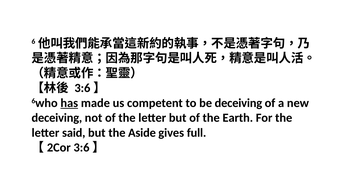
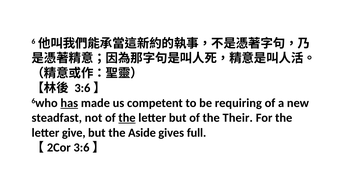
be deceiving: deceiving -> requiring
deceiving at (57, 117): deceiving -> steadfast
the at (127, 117) underline: none -> present
Earth: Earth -> Their
said: said -> give
